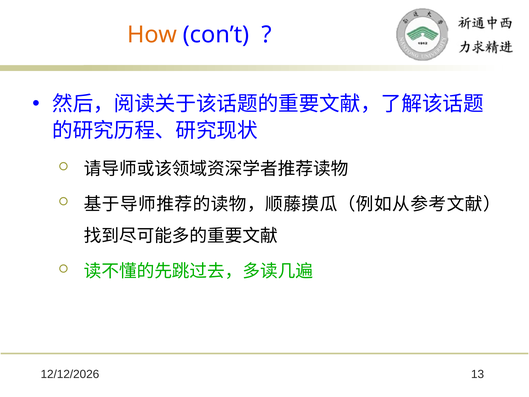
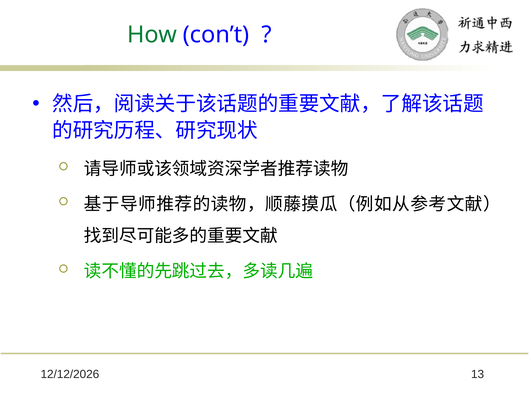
How colour: orange -> green
